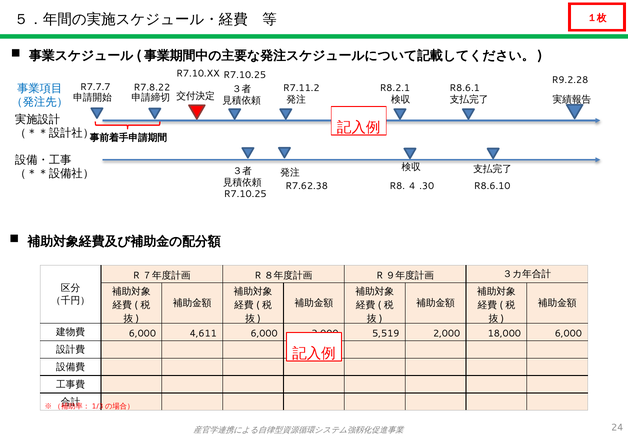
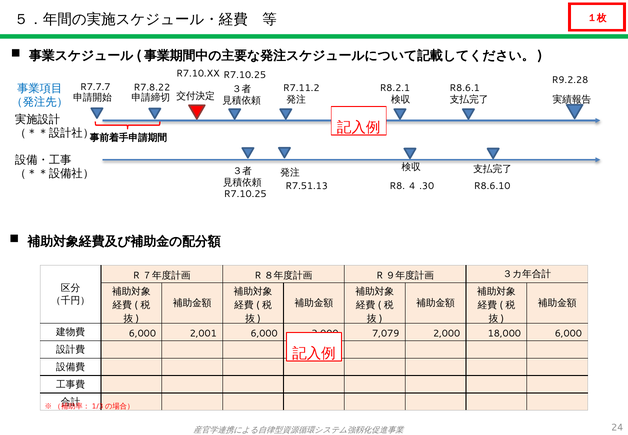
R7.62.38: R7.62.38 -> R7.51.13
4,611: 4,611 -> 2,001
5,519: 5,519 -> 7,079
